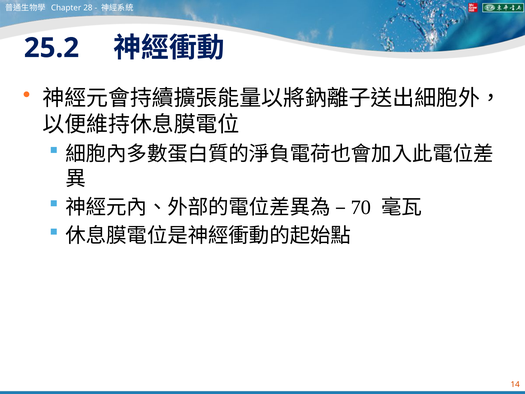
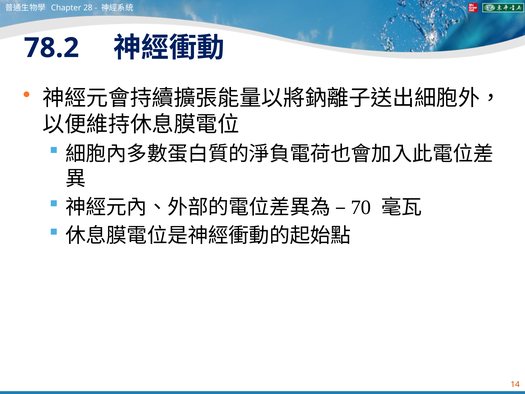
25.2: 25.2 -> 78.2
